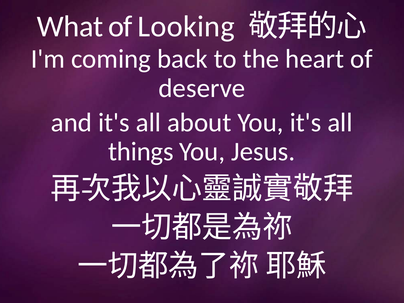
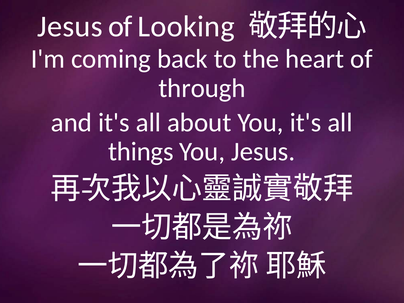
What at (70, 26): What -> Jesus
deserve: deserve -> through
